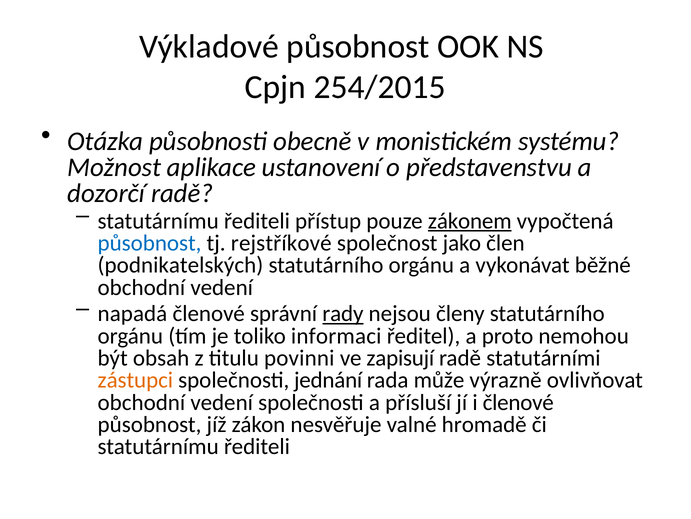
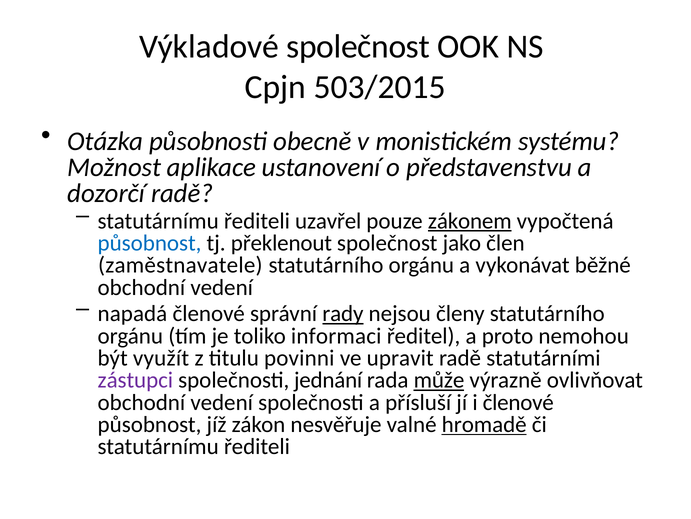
Výkladové působnost: působnost -> společnost
254/2015: 254/2015 -> 503/2015
přístup: přístup -> uzavřel
rejstříkové: rejstříkové -> překlenout
podnikatelských: podnikatelských -> zaměstnavatele
obsah: obsah -> využít
zapisují: zapisují -> upravit
zástupci colour: orange -> purple
může underline: none -> present
hromadě underline: none -> present
